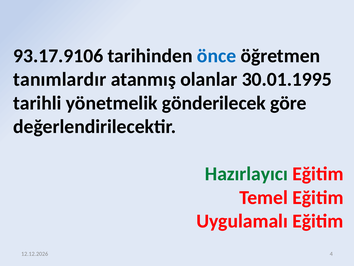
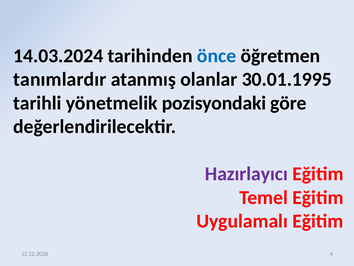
93.17.9106: 93.17.9106 -> 14.03.2024
gönderilecek: gönderilecek -> pozisyondaki
Hazırlayıcı colour: green -> purple
